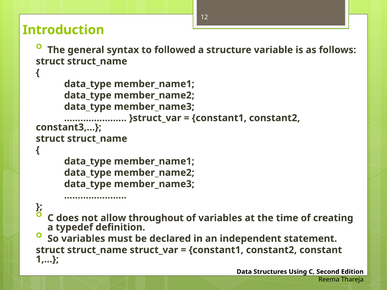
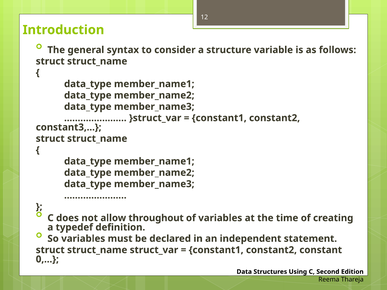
followed: followed -> consider
1: 1 -> 0
